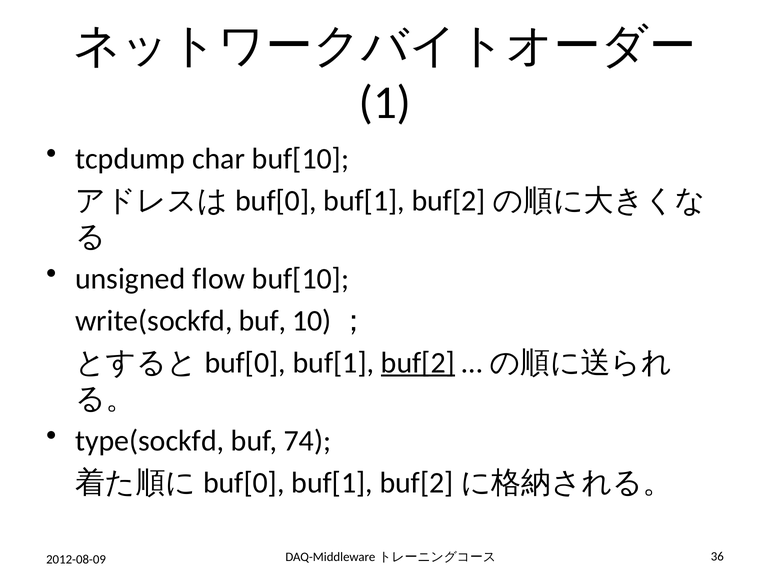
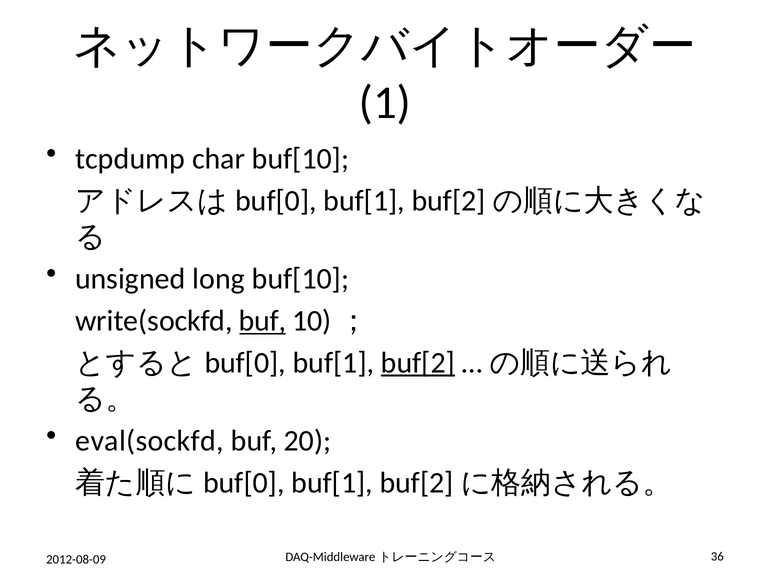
flow: flow -> long
buf at (262, 320) underline: none -> present
type(sockfd: type(sockfd -> eval(sockfd
74: 74 -> 20
